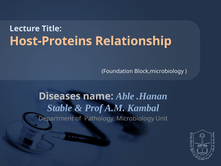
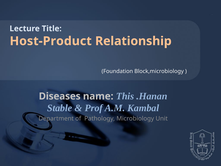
Host-Proteins: Host-Proteins -> Host-Product
Able: Able -> This
